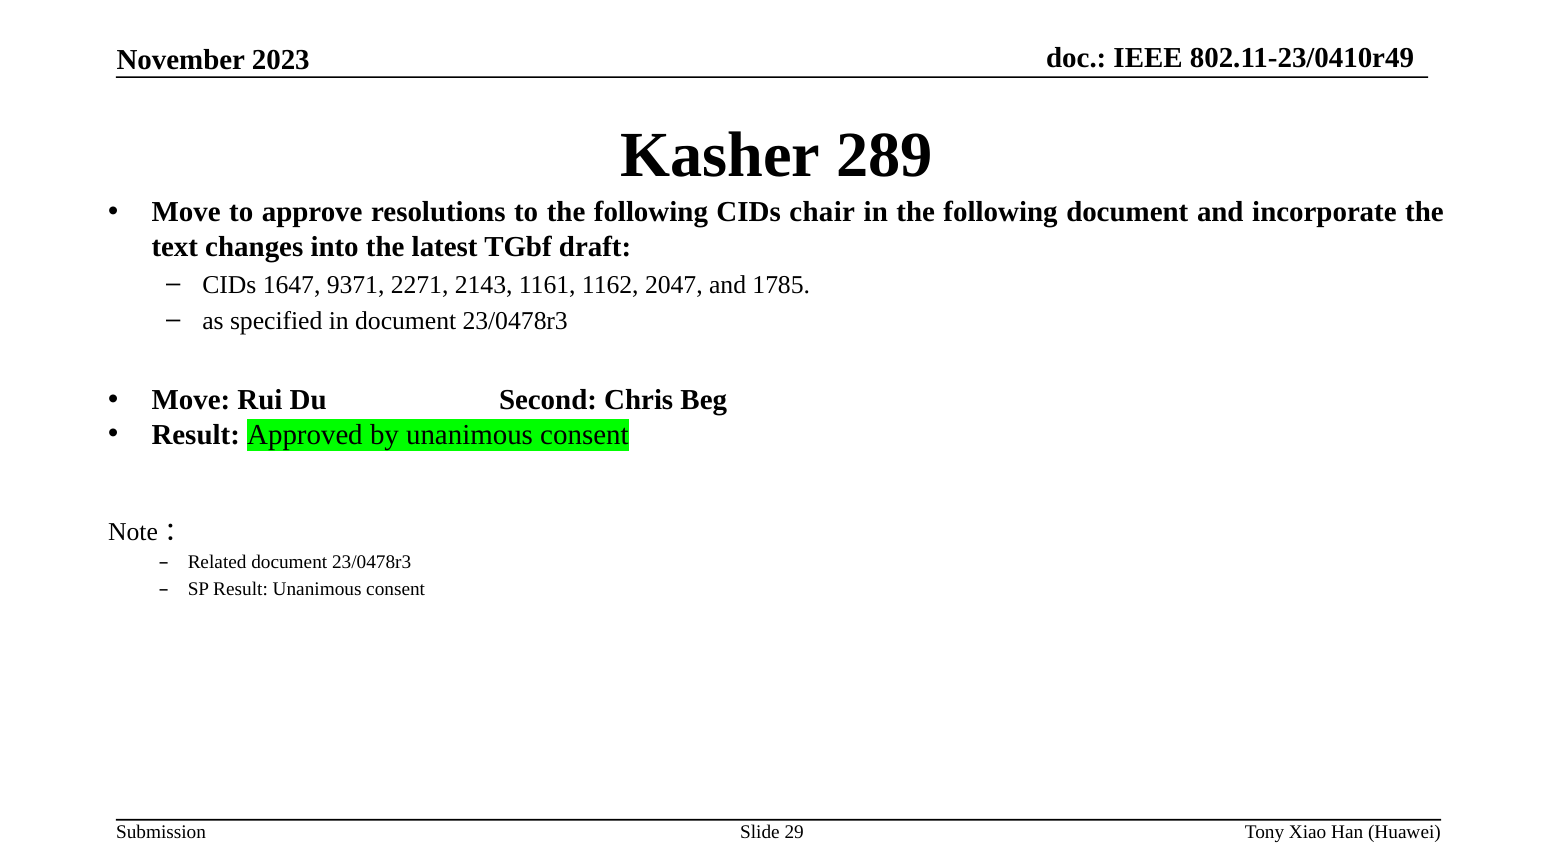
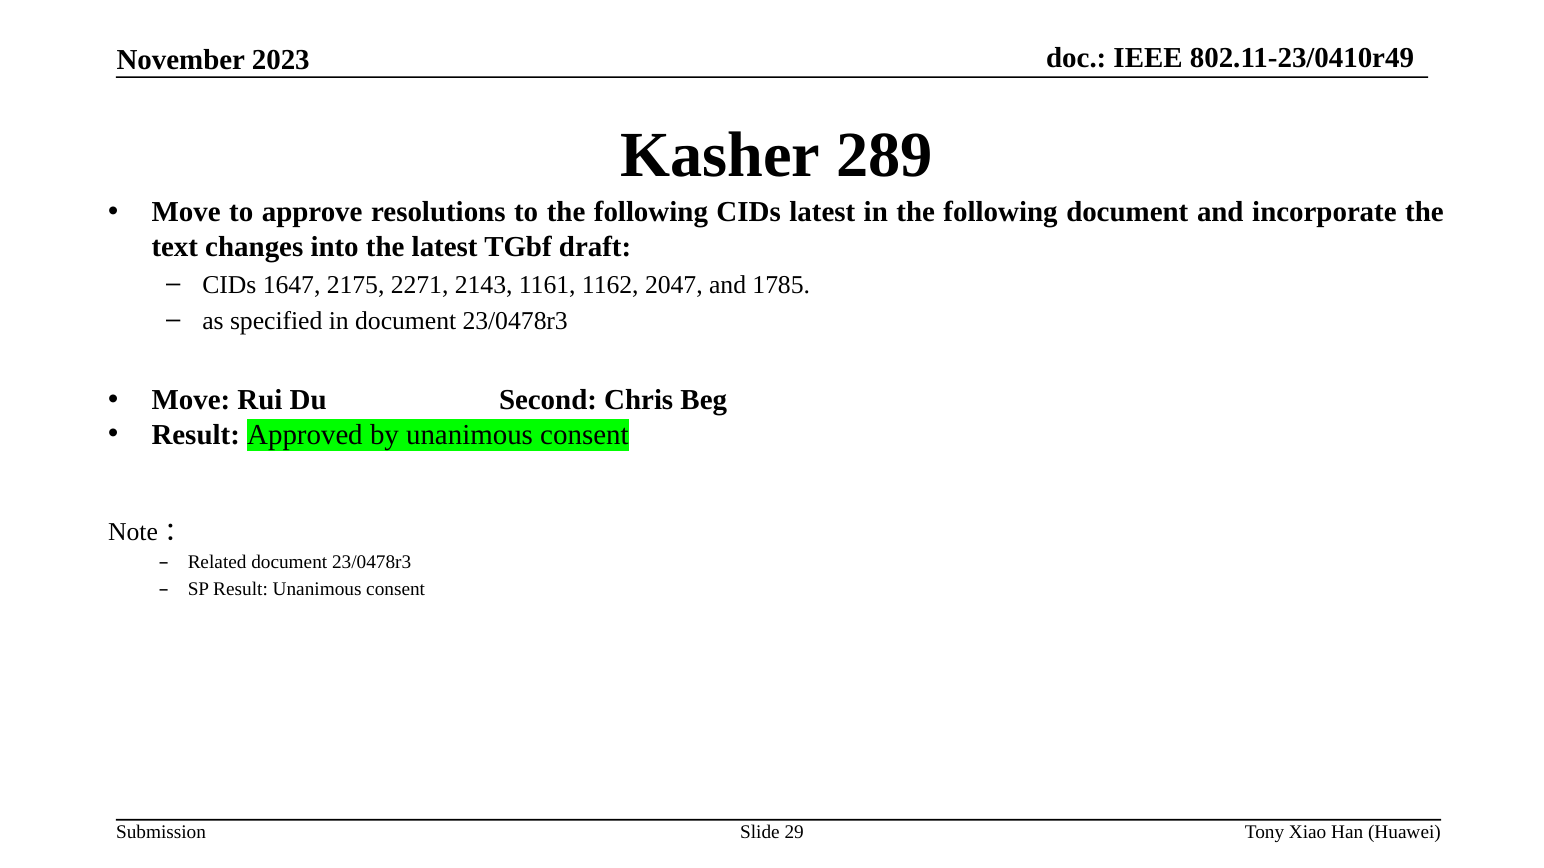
CIDs chair: chair -> latest
9371: 9371 -> 2175
